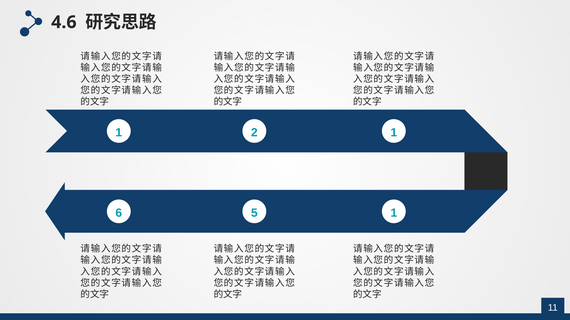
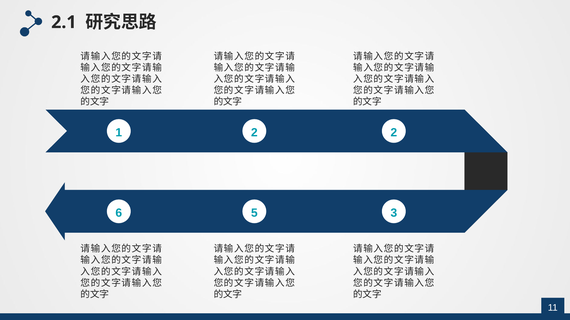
4.6: 4.6 -> 2.1
2 1: 1 -> 2
5 1: 1 -> 3
